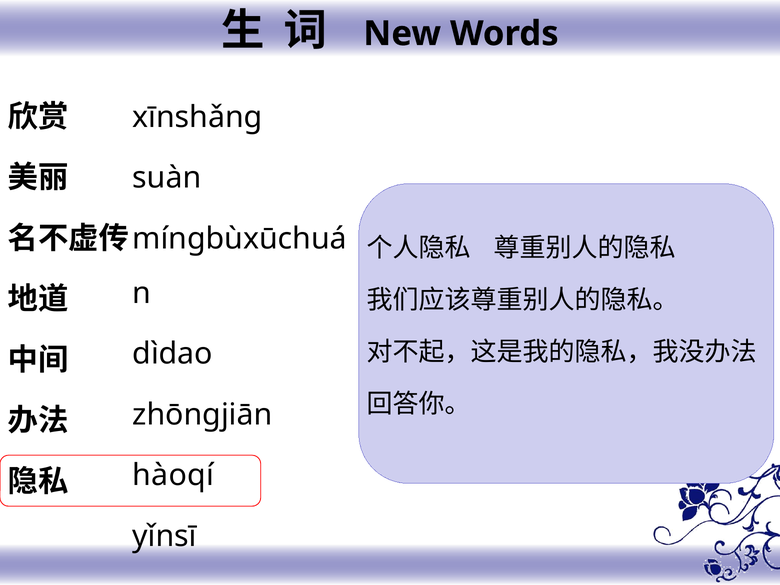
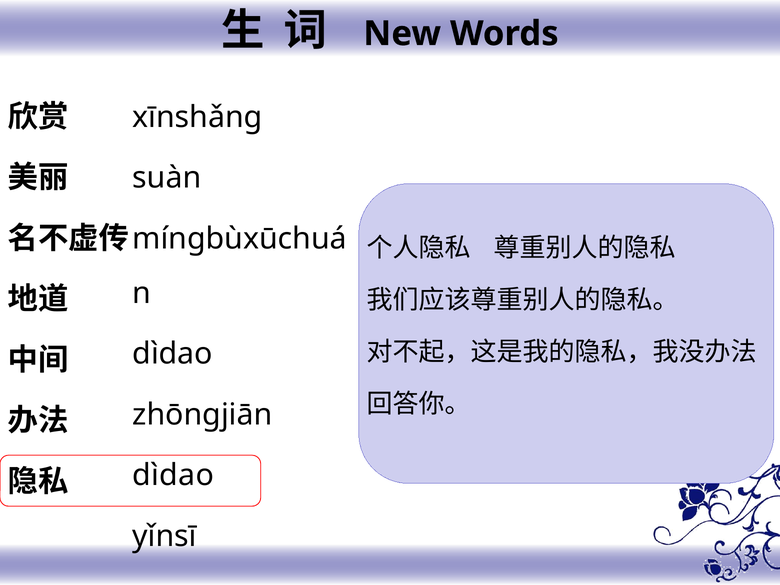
hàoqí at (173, 475): hàoqí -> dìdao
